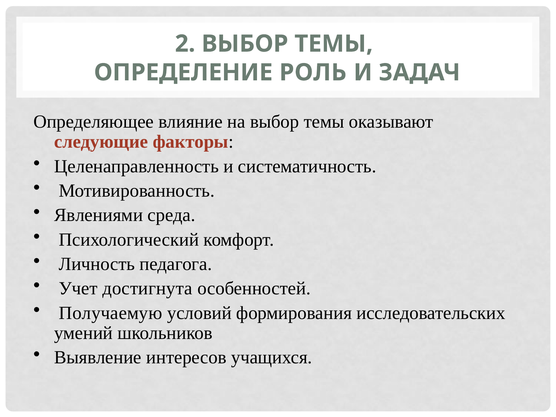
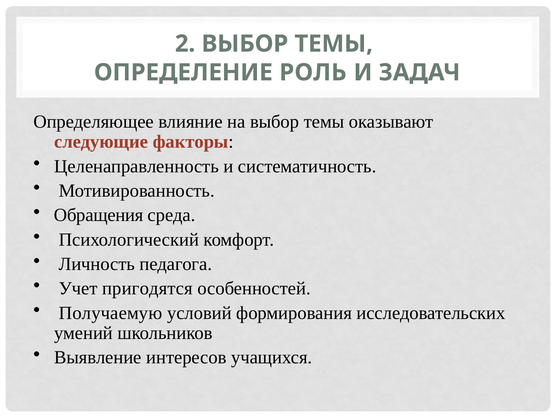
Явлениями: Явлениями -> Обращения
достигнута: достигнута -> пригодятся
